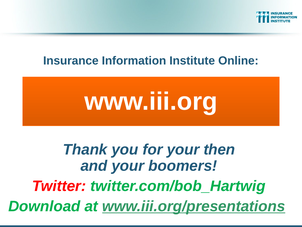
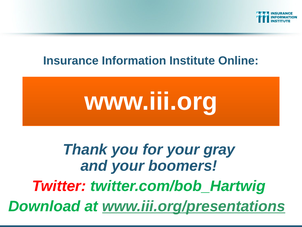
then: then -> gray
